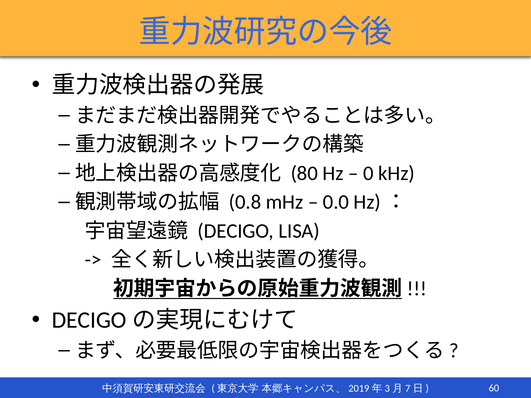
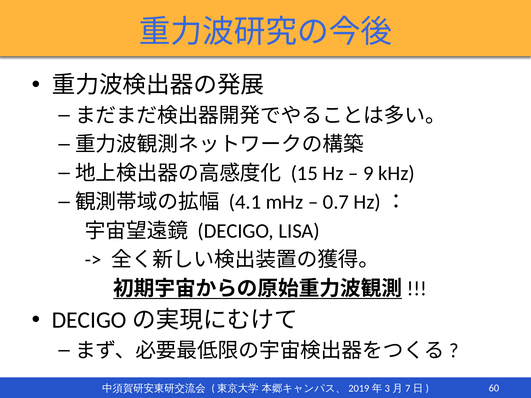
80: 80 -> 15
0: 0 -> 9
0.8: 0.8 -> 4.1
0.0: 0.0 -> 0.7
